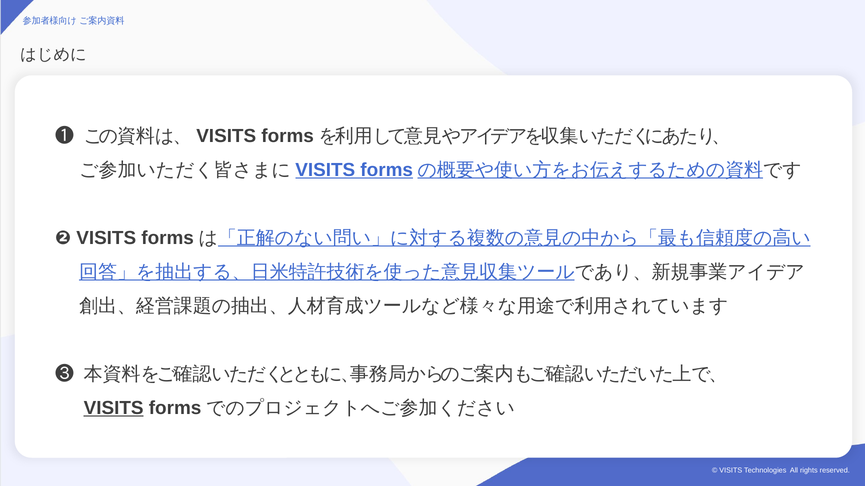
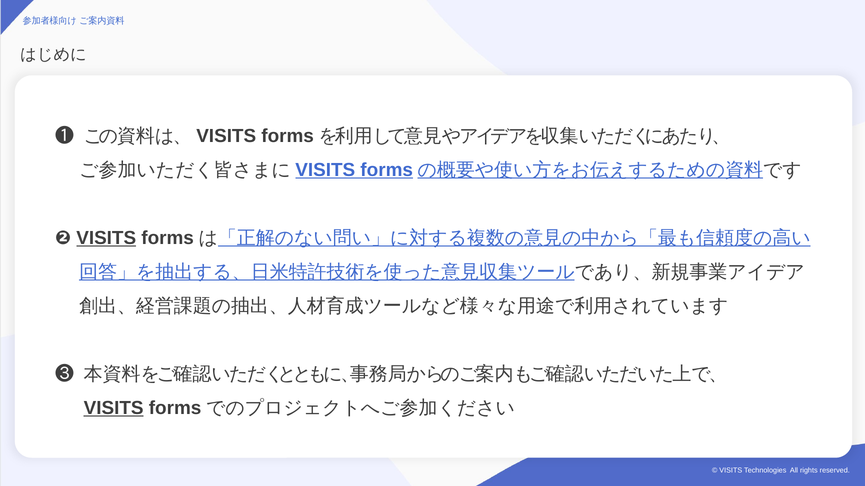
VISITS at (106, 238) underline: none -> present
